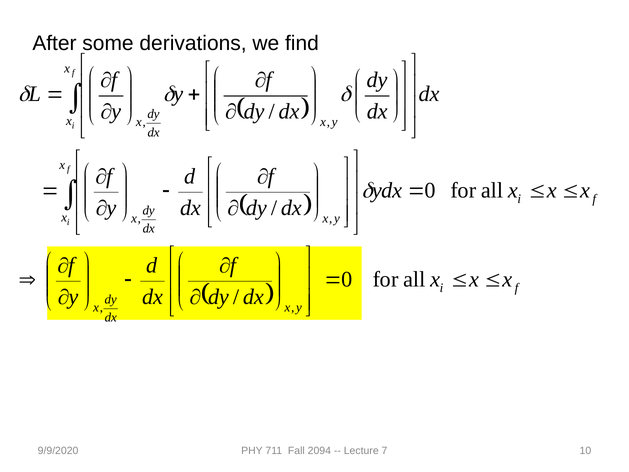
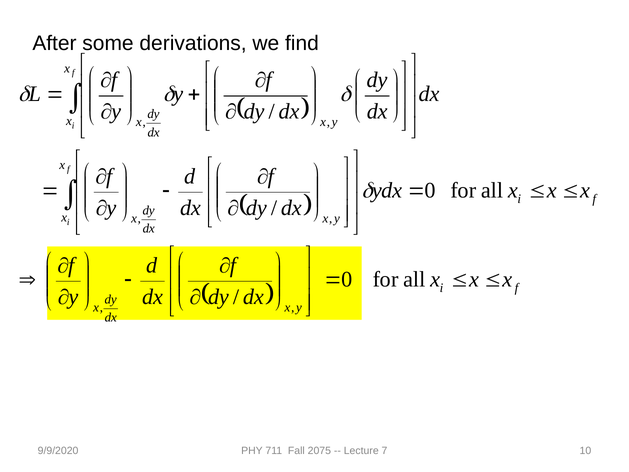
2094: 2094 -> 2075
